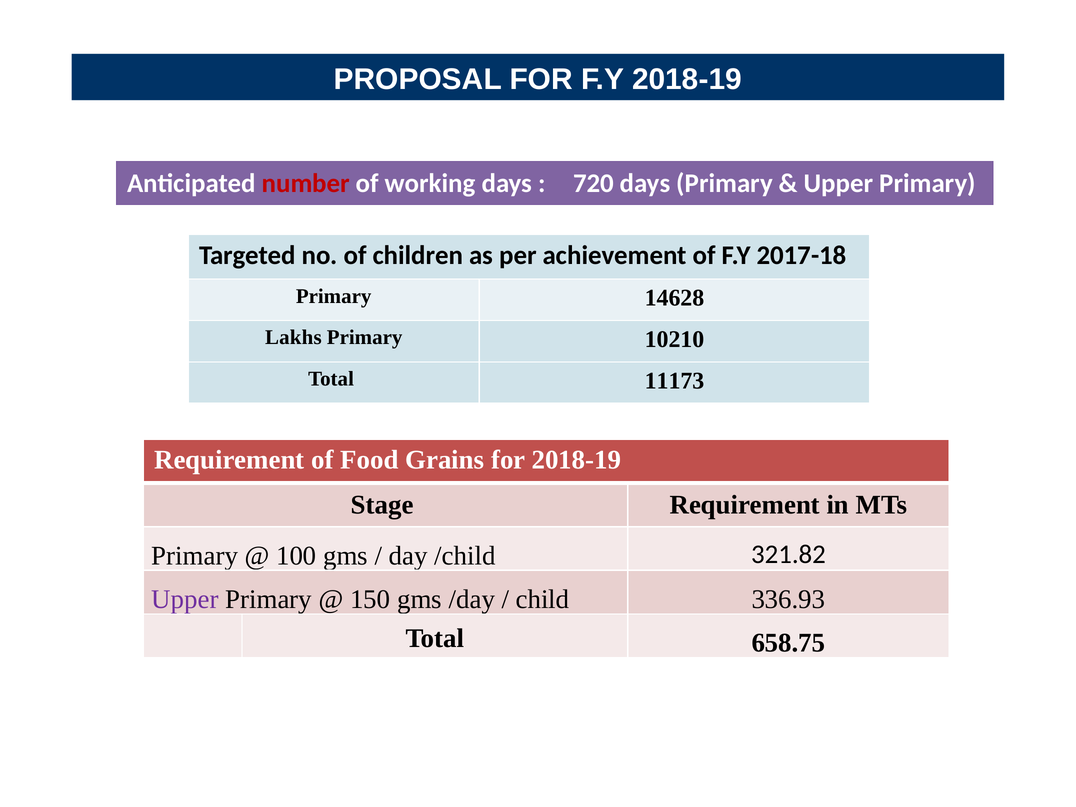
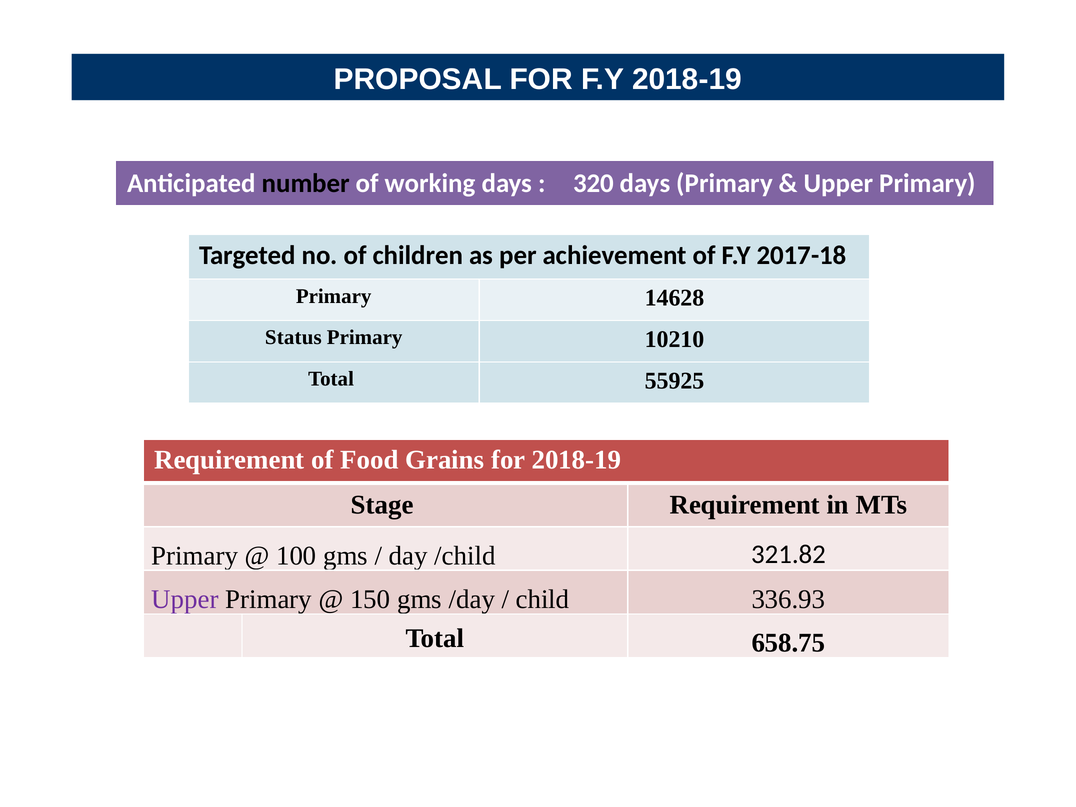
number colour: red -> black
720: 720 -> 320
Lakhs: Lakhs -> Status
11173: 11173 -> 55925
